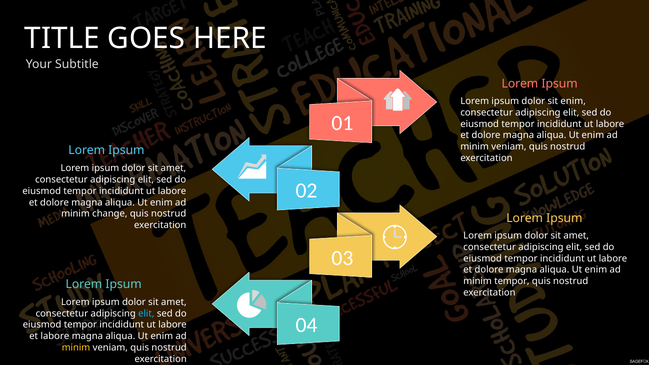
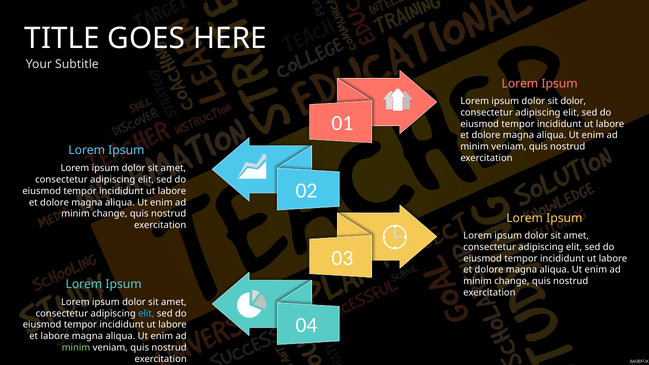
sit enim: enim -> dolor
tempor at (512, 281): tempor -> change
minim at (76, 348) colour: yellow -> light green
